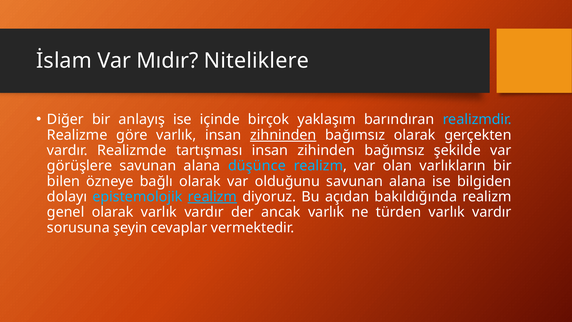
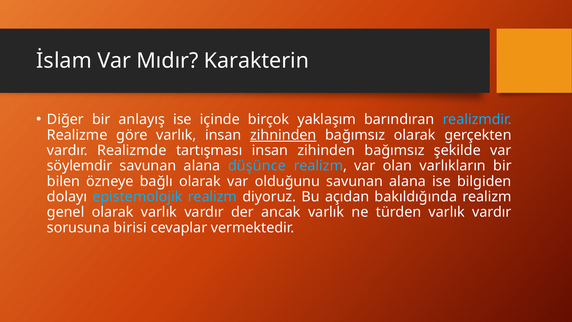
Niteliklere: Niteliklere -> Karakterin
görüşlere: görüşlere -> söylemdir
realizm at (212, 197) underline: present -> none
şeyin: şeyin -> birisi
